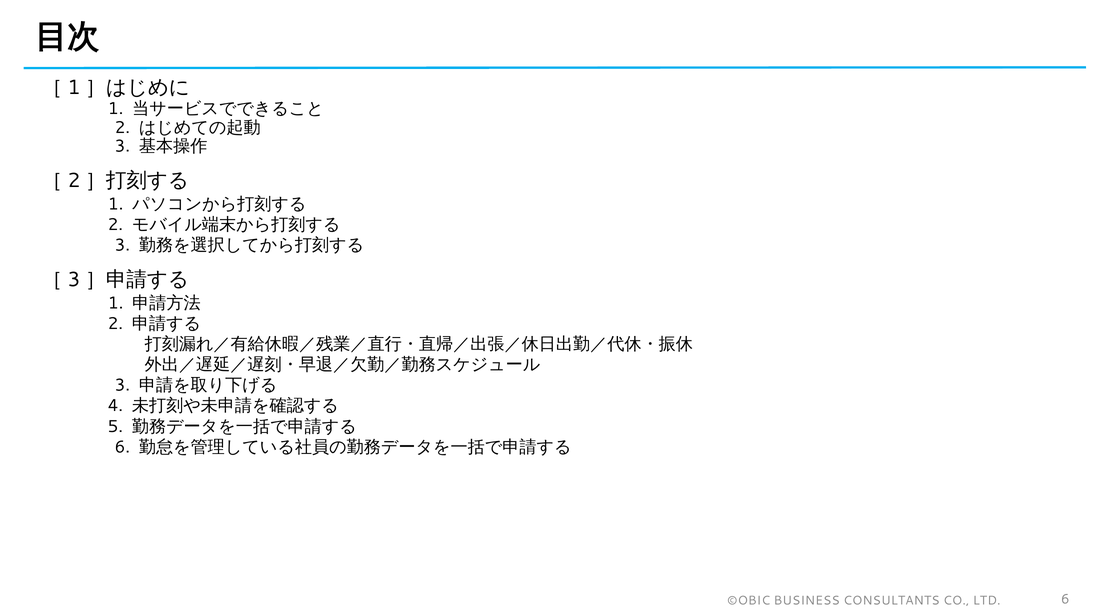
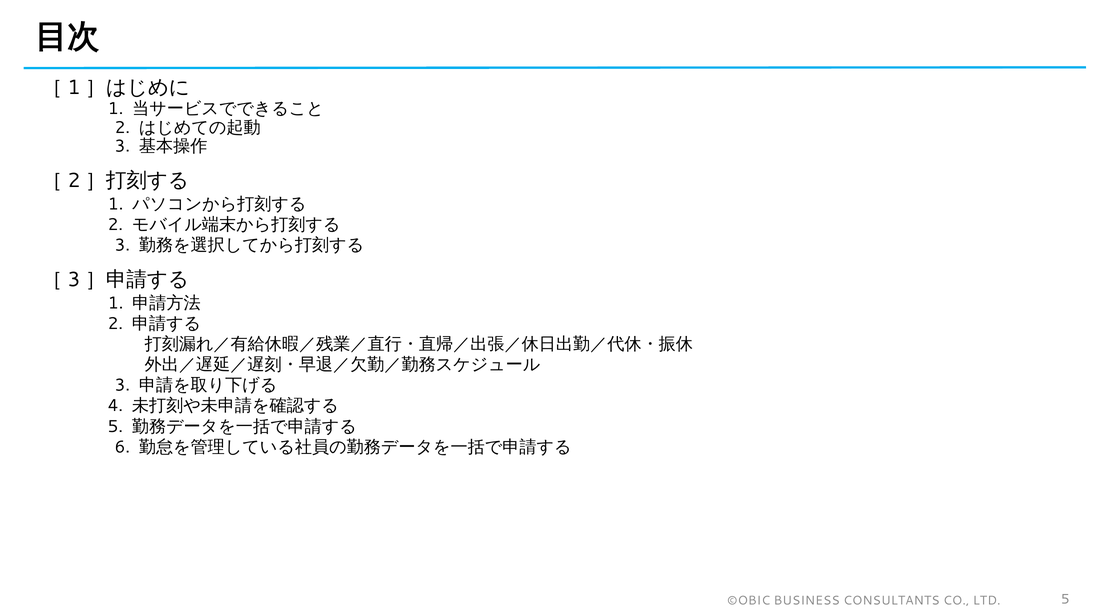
LTD 6: 6 -> 5
